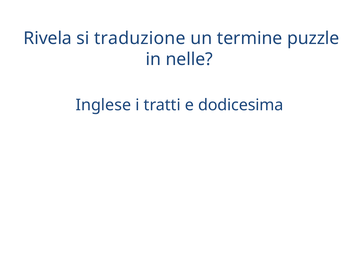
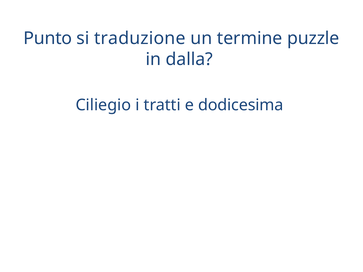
Rivela: Rivela -> Punto
nelle: nelle -> dalla
Inglese: Inglese -> Ciliegio
